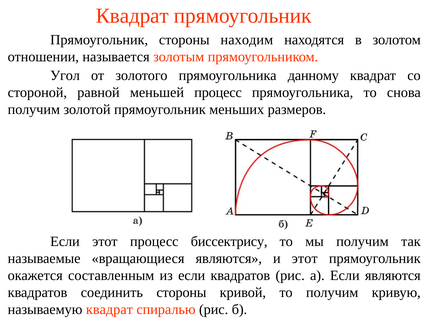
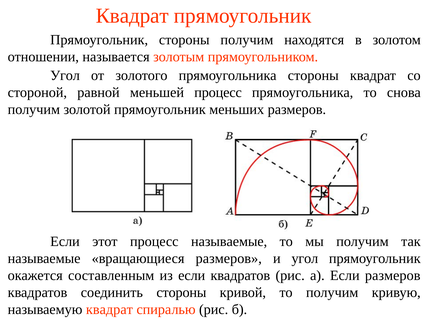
стороны находим: находим -> получим
прямоугольника данному: данному -> стороны
процесс биссектрису: биссектрису -> называемые
вращающиеся являются: являются -> размеров
и этот: этот -> угол
Если являются: являются -> размеров
